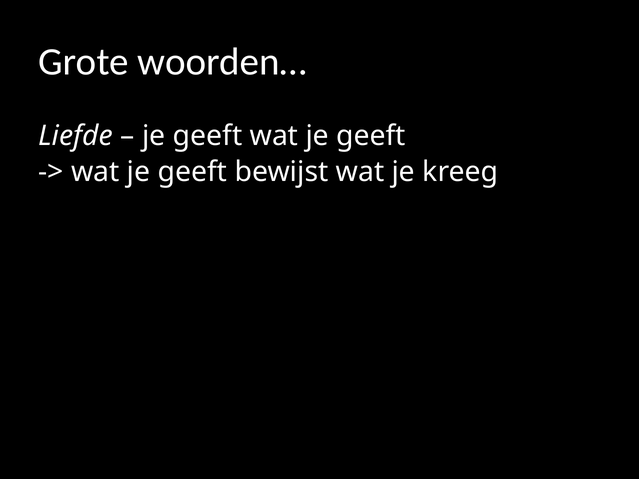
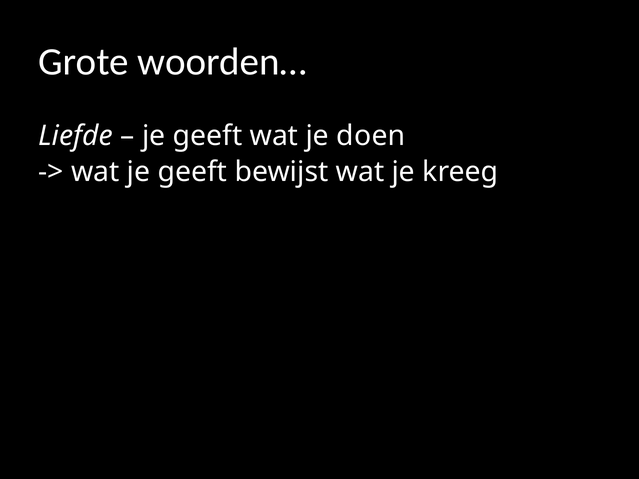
geeft wat je geeft: geeft -> doen
